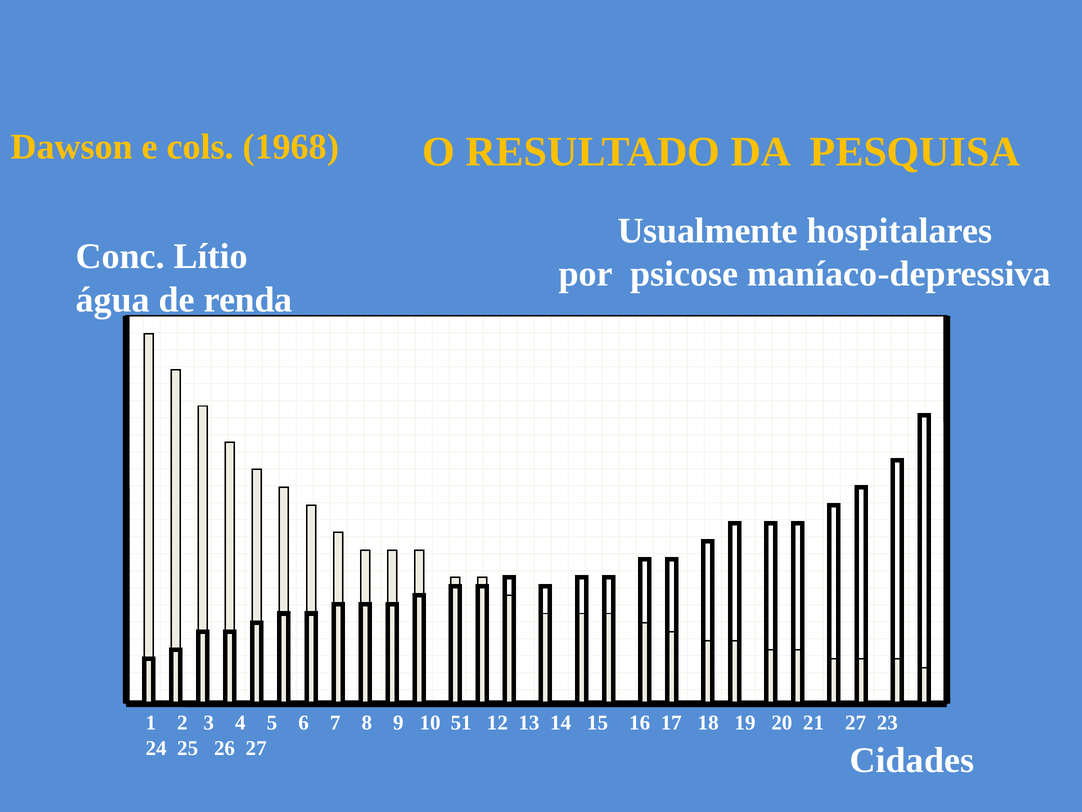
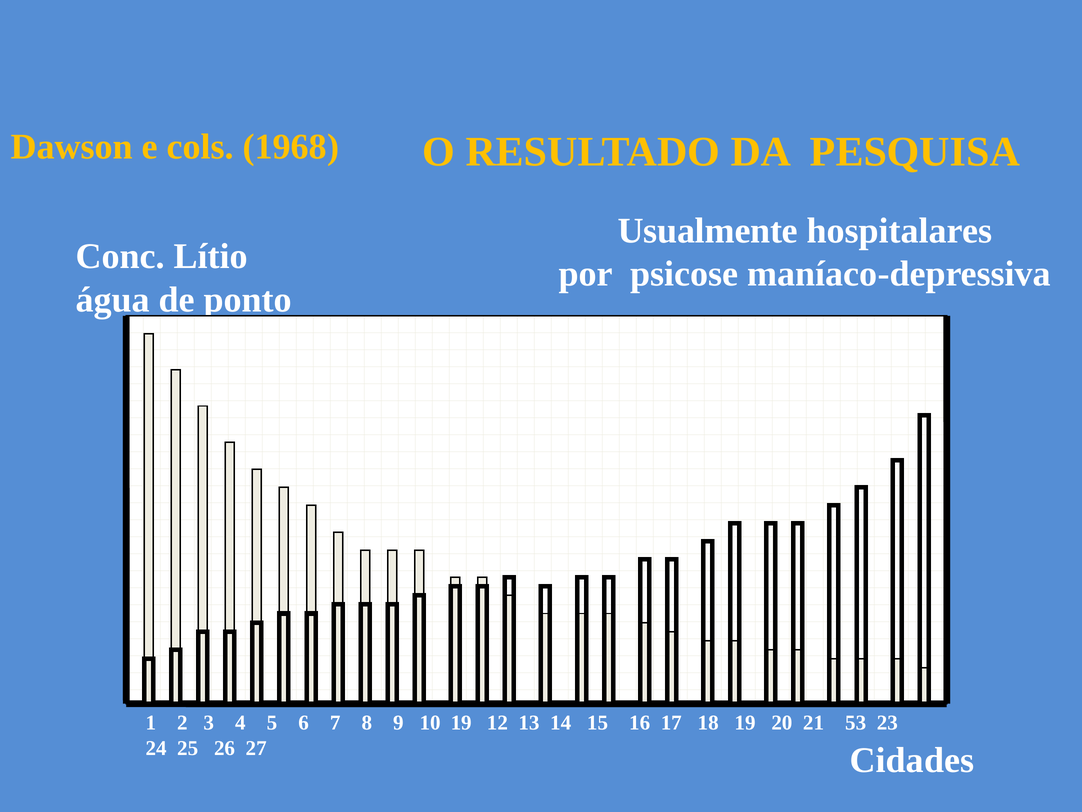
renda: renda -> ponto
10 51: 51 -> 19
21 27: 27 -> 53
